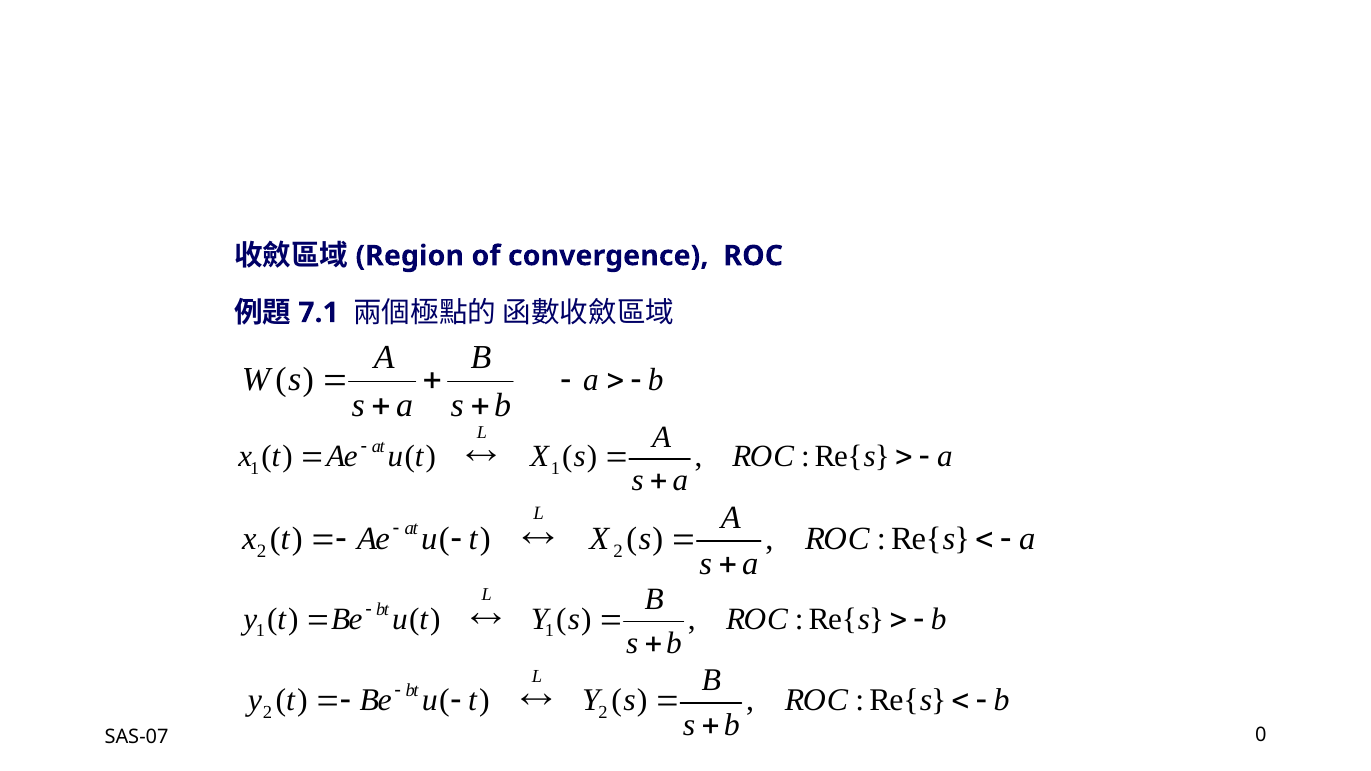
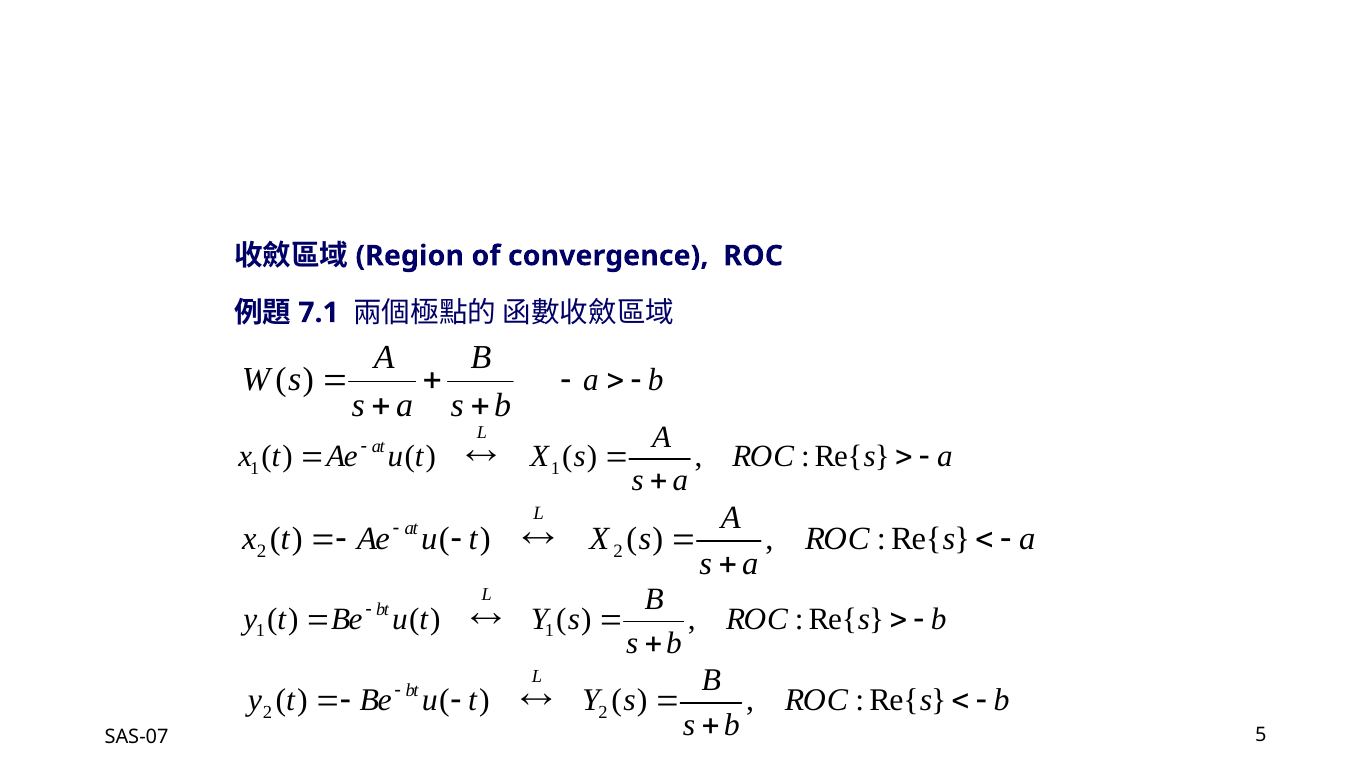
0: 0 -> 5
